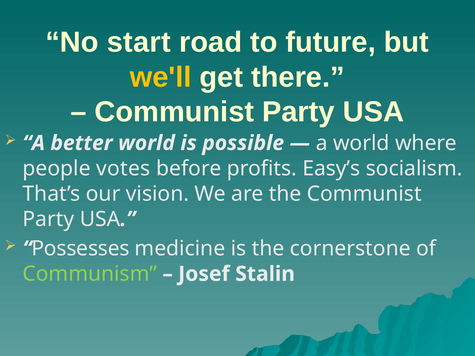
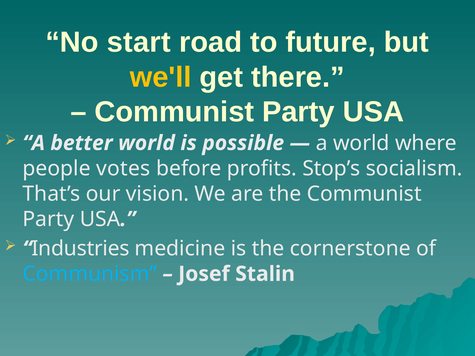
Easy’s: Easy’s -> Stop’s
Possesses: Possesses -> Industries
Communism colour: light green -> light blue
